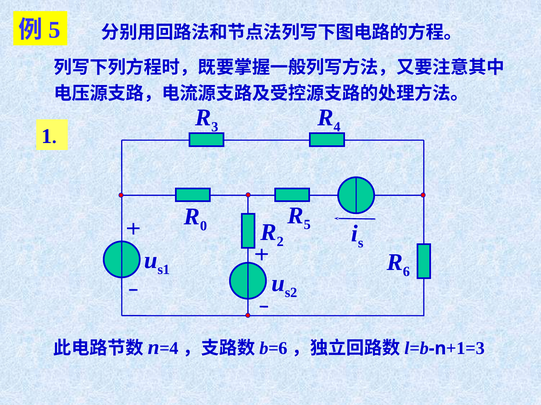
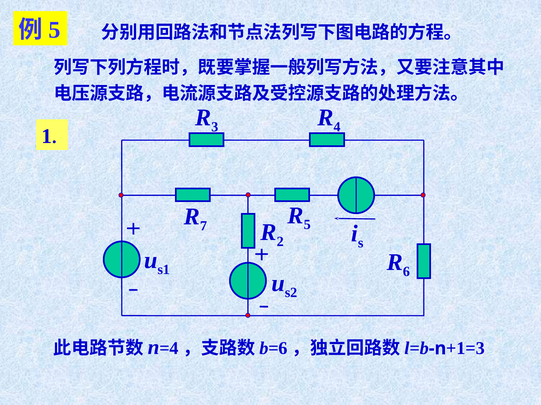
0: 0 -> 7
